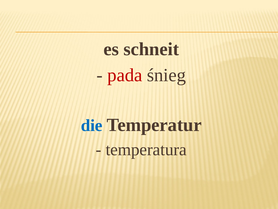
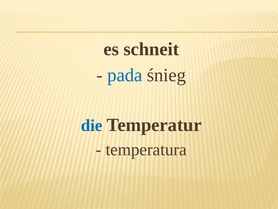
pada colour: red -> blue
